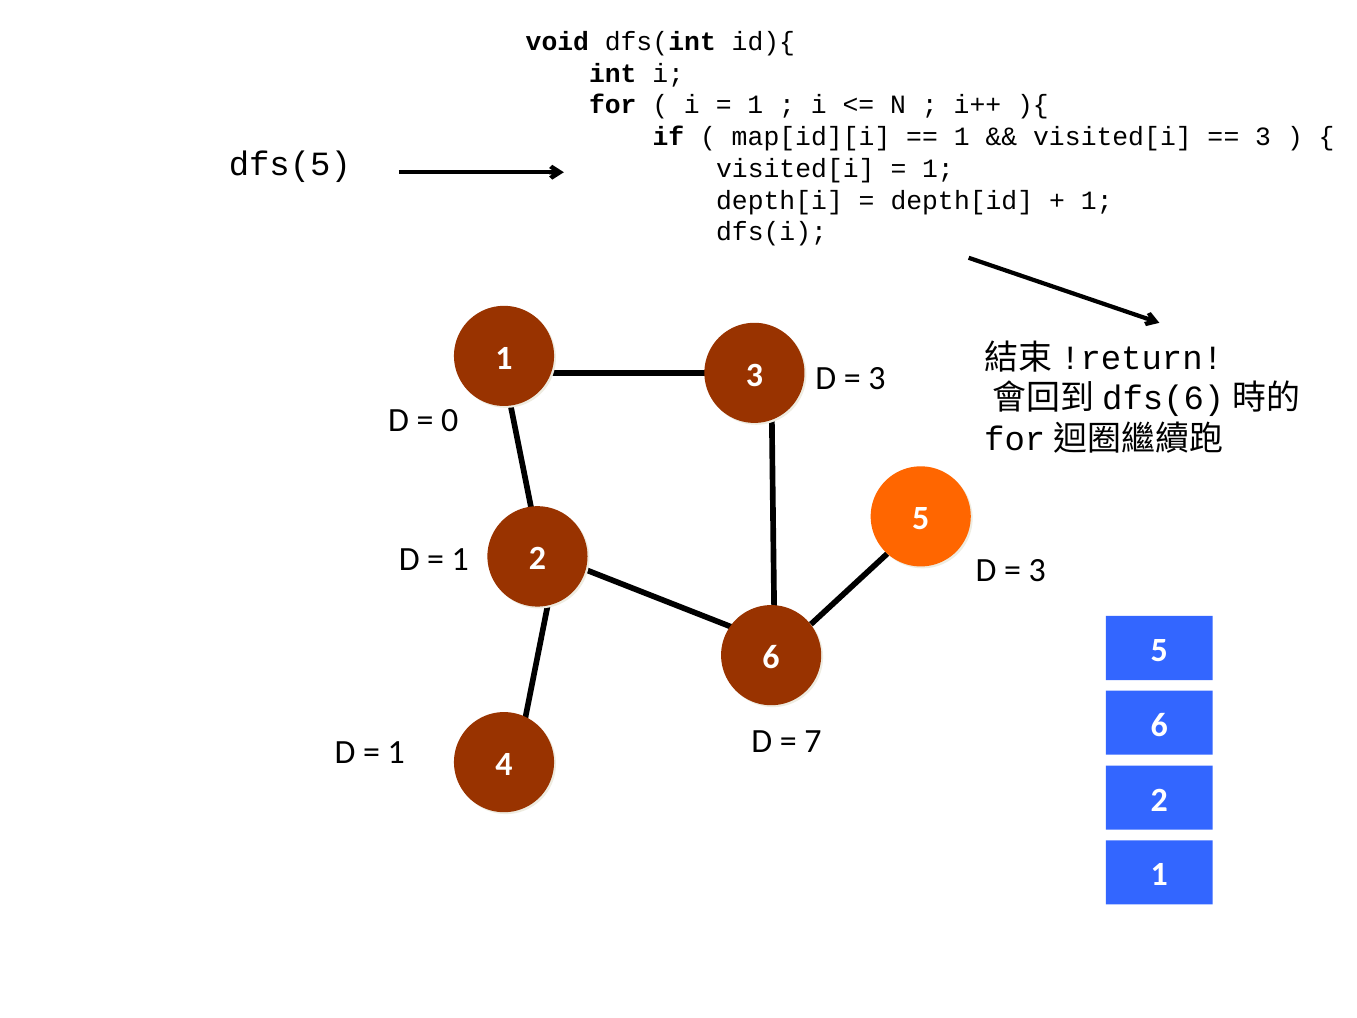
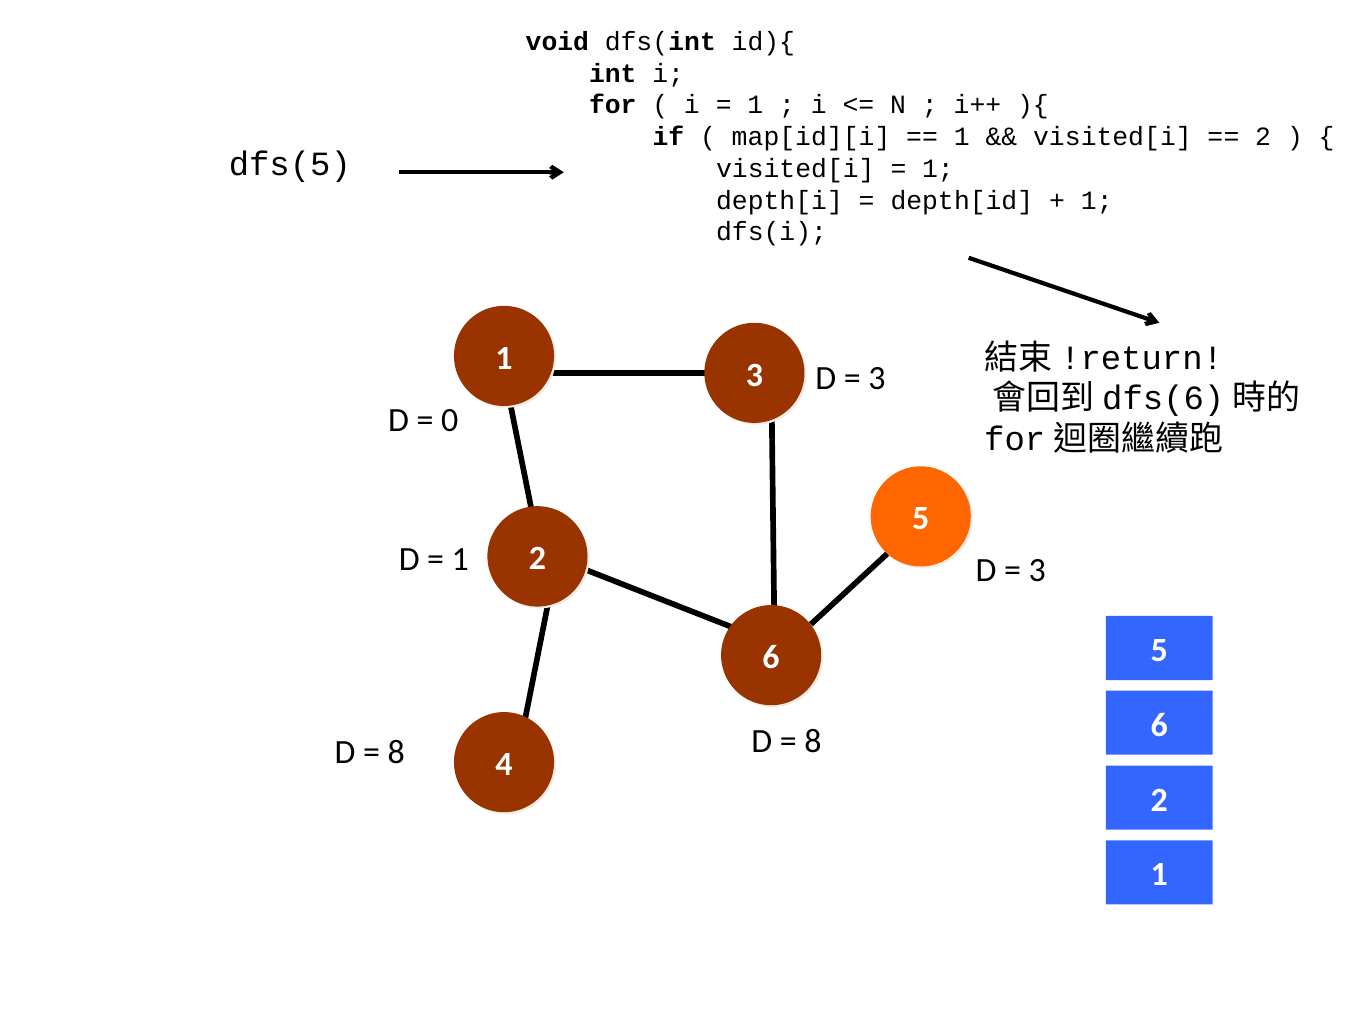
3 at (1263, 137): 3 -> 2
7 at (813, 741): 7 -> 8
1 at (396, 752): 1 -> 8
